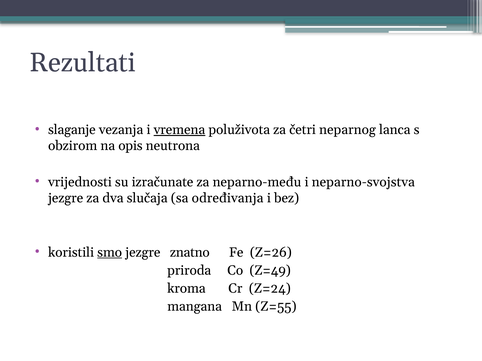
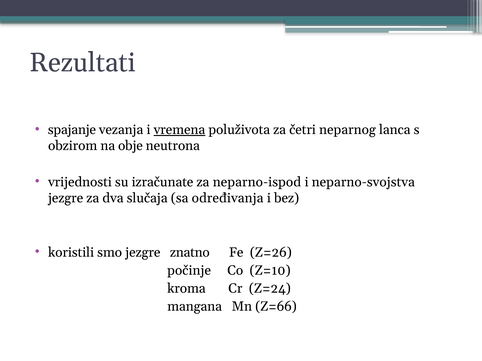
slaganje: slaganje -> spajanje
opis: opis -> obje
neparno-među: neparno-među -> neparno-ispod
smo underline: present -> none
priroda: priroda -> počinje
Z=49: Z=49 -> Z=10
Z=55: Z=55 -> Z=66
